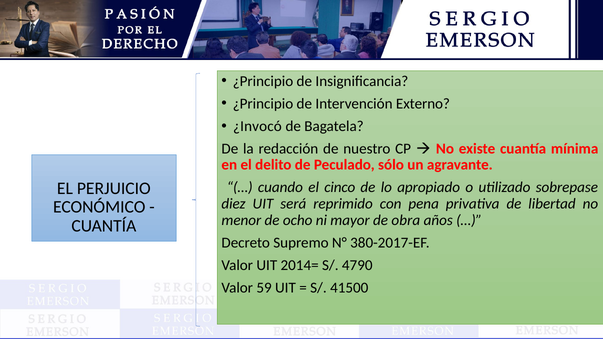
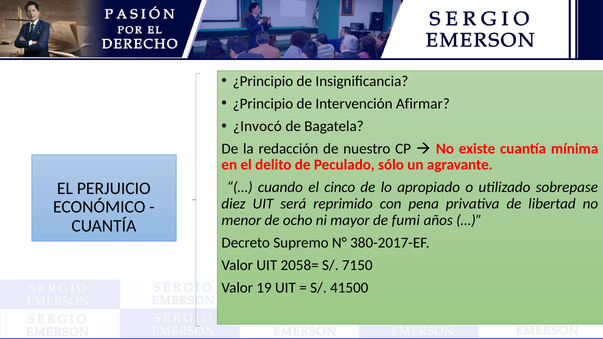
Externo: Externo -> Afirmar
obra: obra -> fumi
2014=: 2014= -> 2058=
4790: 4790 -> 7150
59: 59 -> 19
